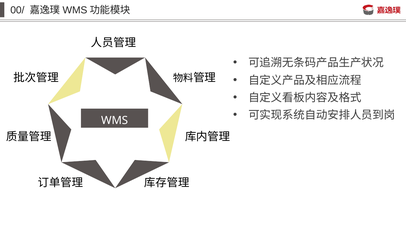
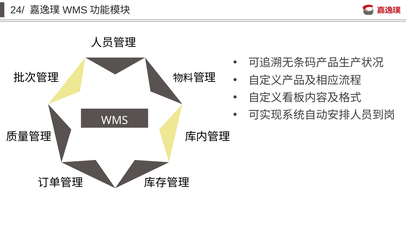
00/: 00/ -> 24/
